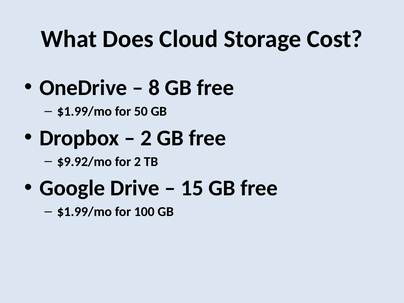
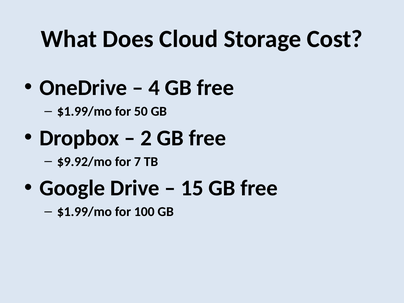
8: 8 -> 4
for 2: 2 -> 7
